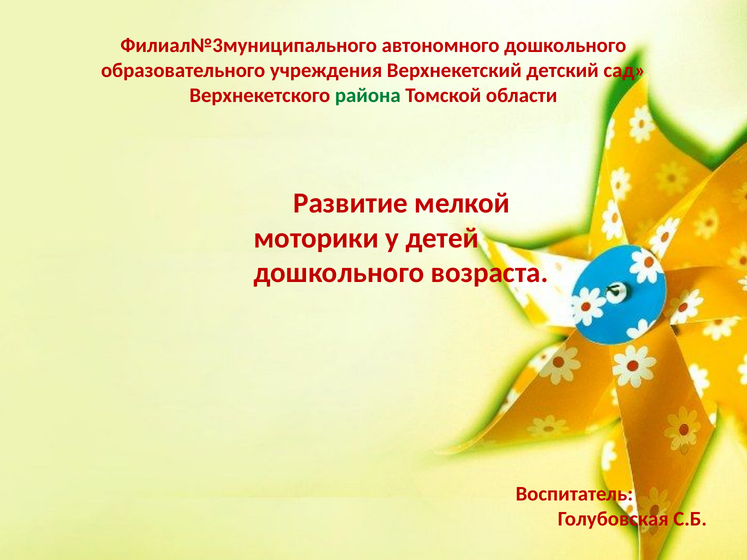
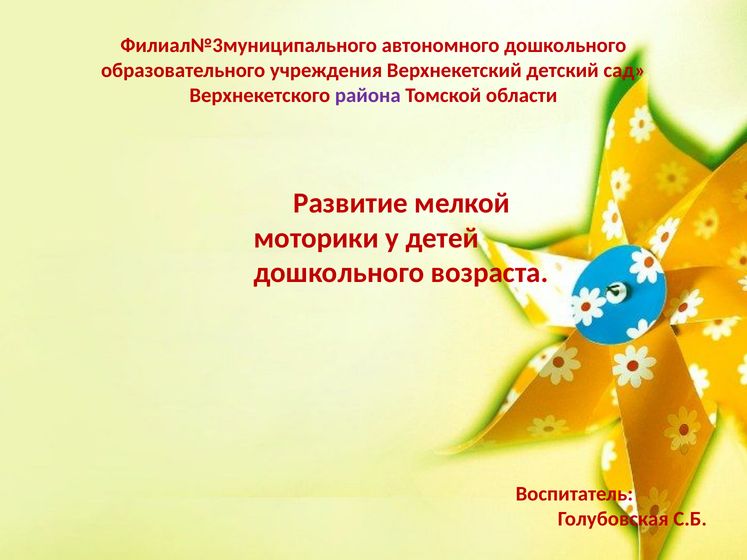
района colour: green -> purple
